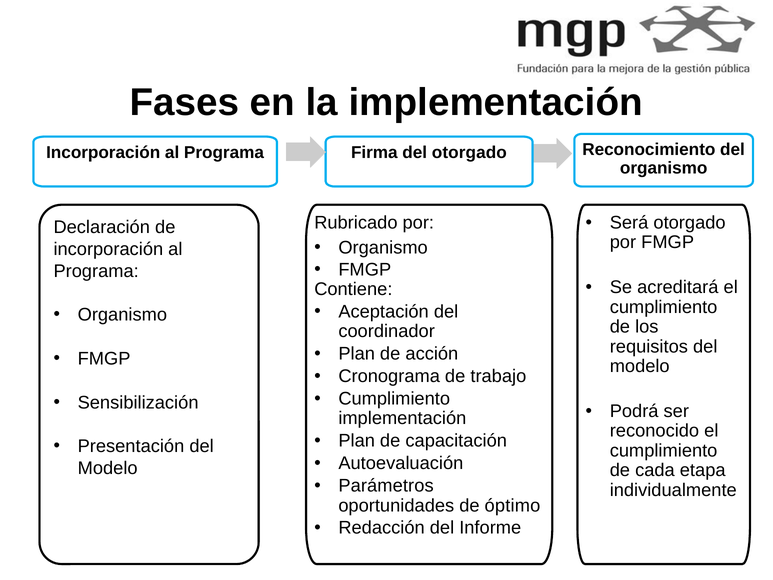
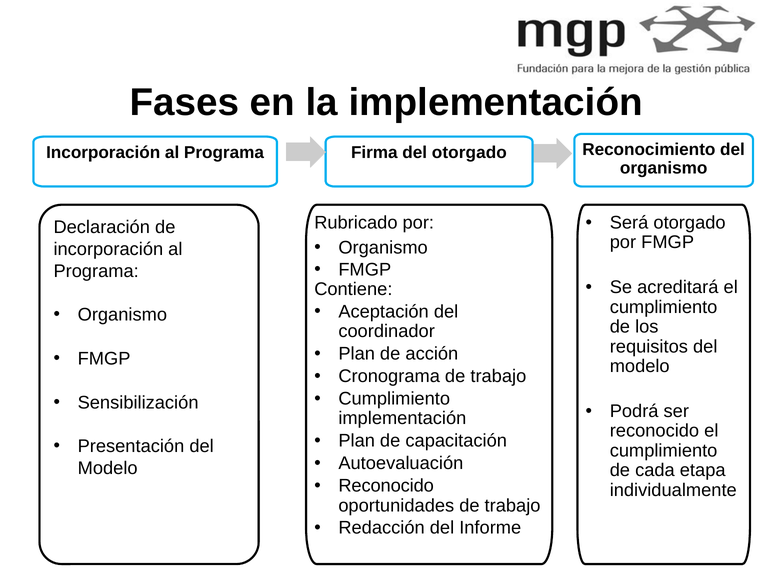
Parámetros at (386, 486): Parámetros -> Reconocido
oportunidades de óptimo: óptimo -> trabajo
